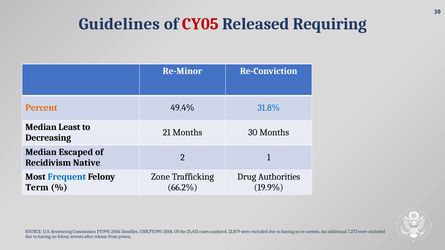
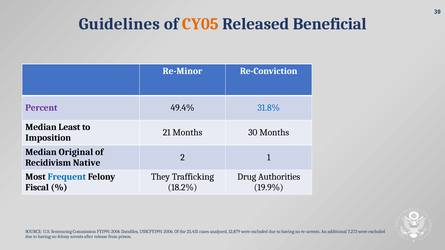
CY05 colour: red -> orange
Requiring: Requiring -> Beneficial
Percent colour: orange -> purple
Decreasing: Decreasing -> Imposition
Escaped: Escaped -> Original
Zone: Zone -> They
Term: Term -> Fiscal
66.2%: 66.2% -> 18.2%
